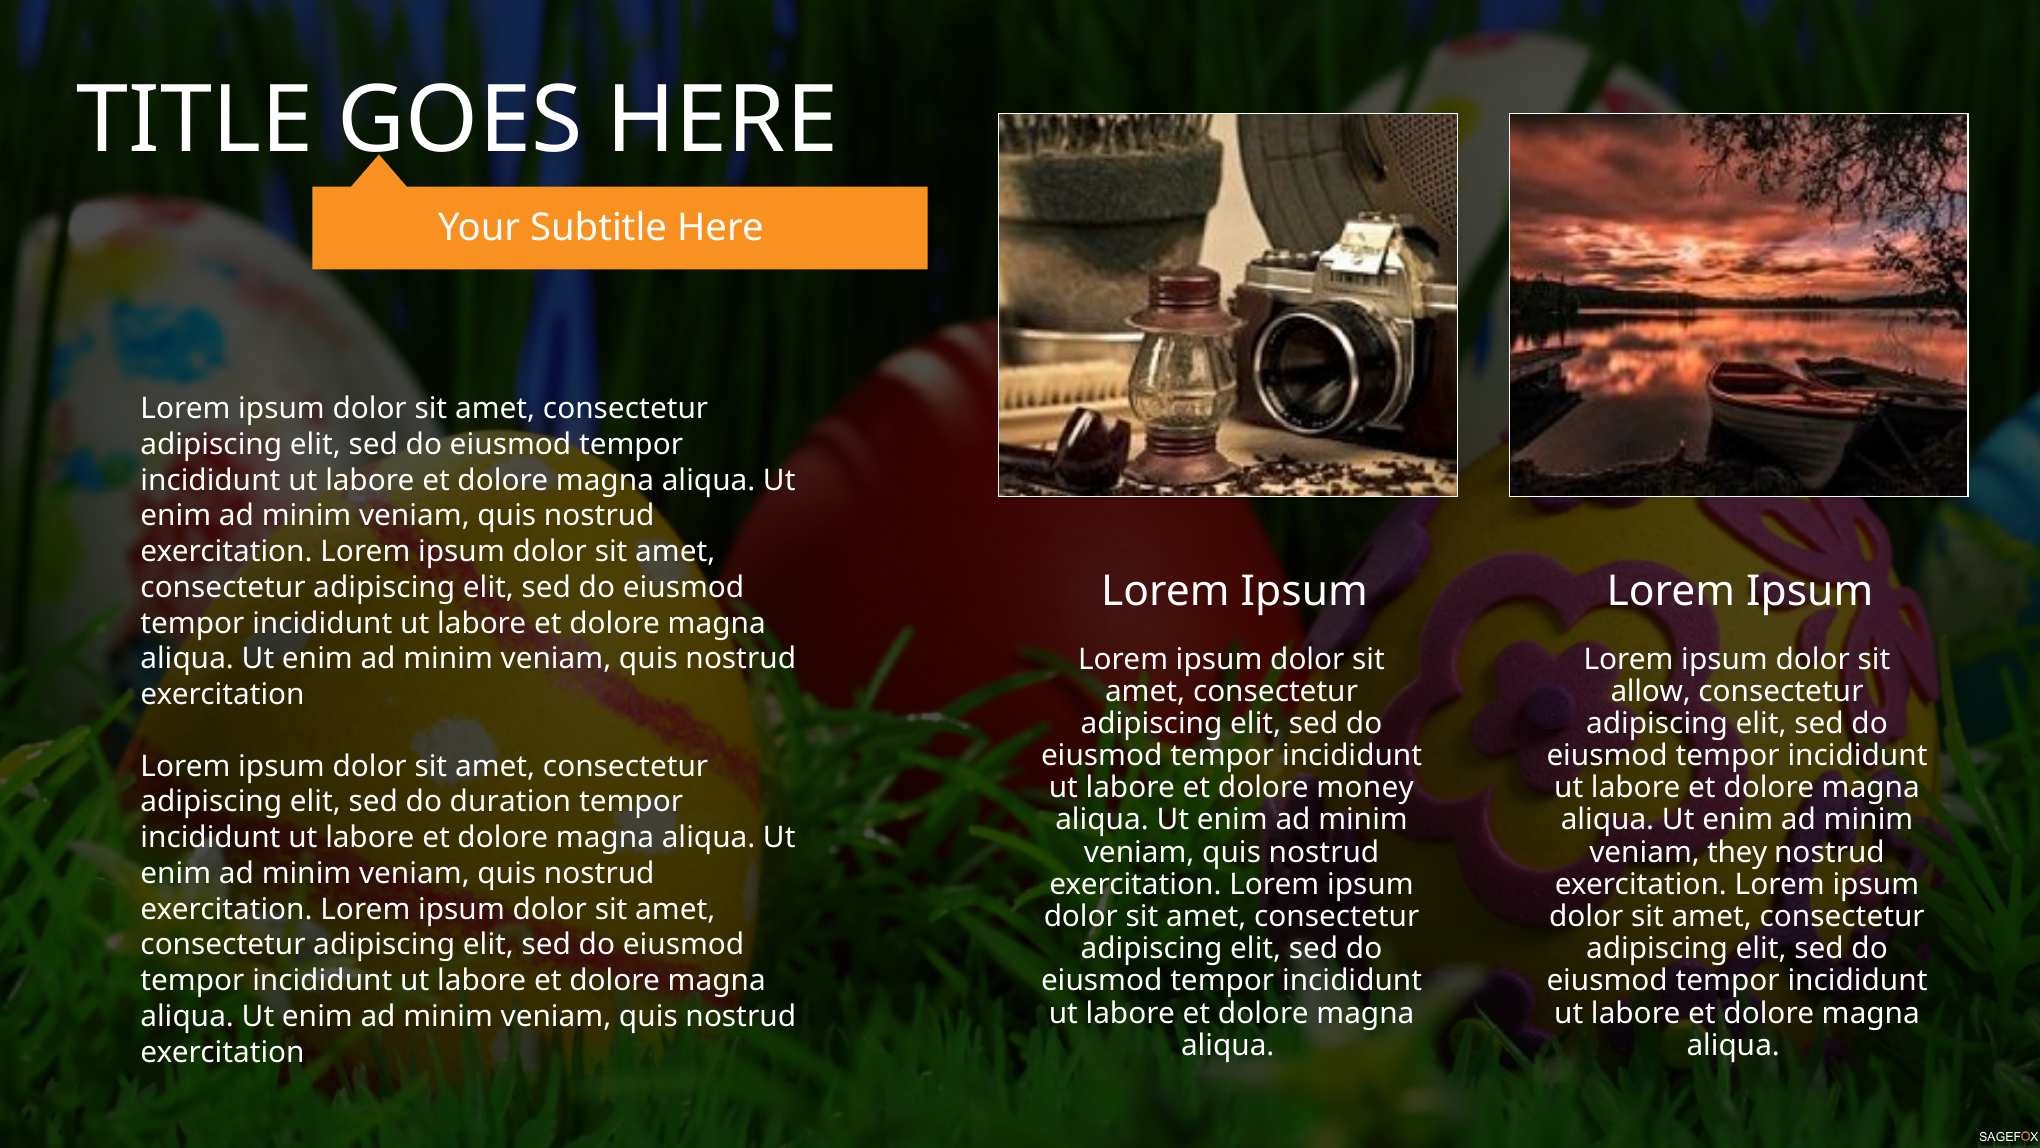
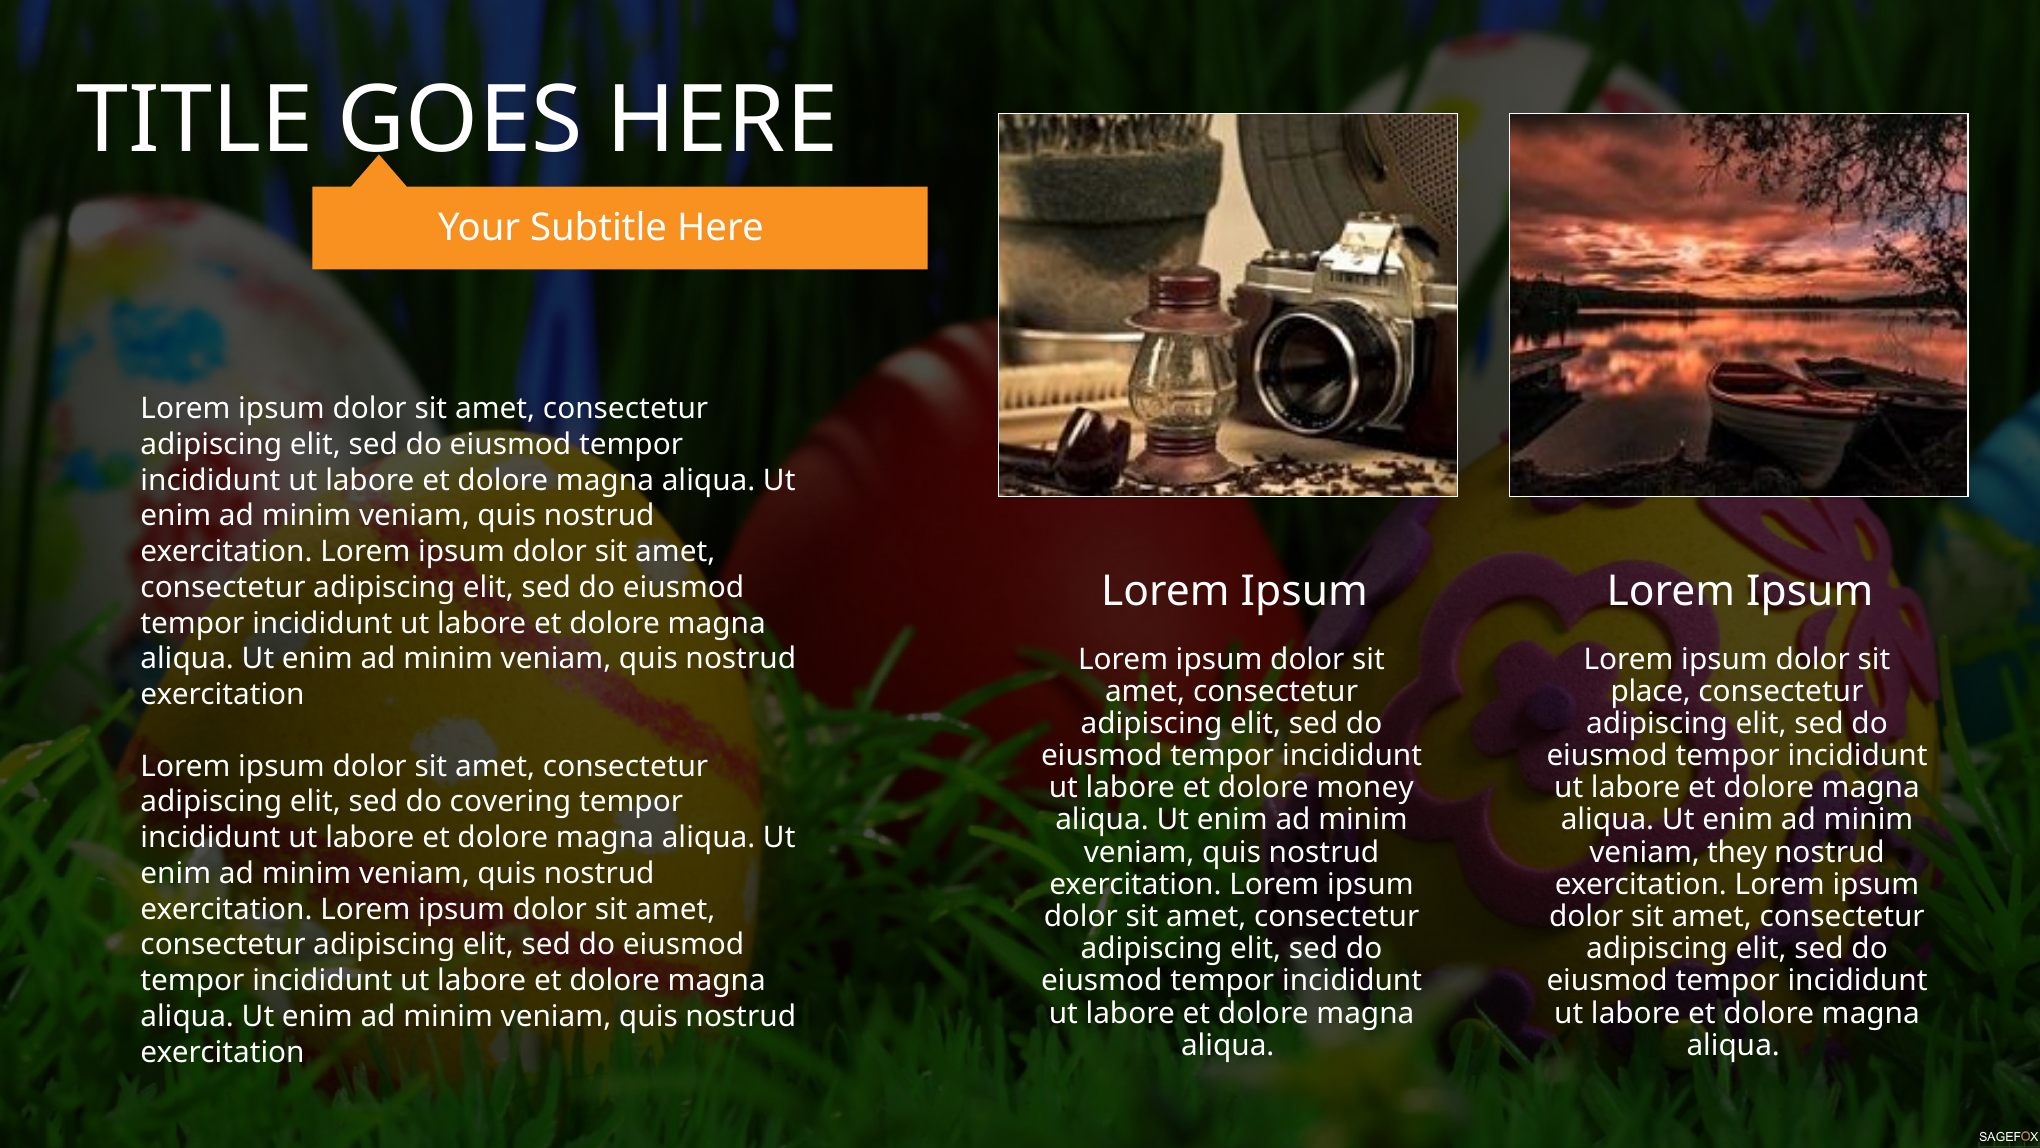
allow: allow -> place
duration: duration -> covering
